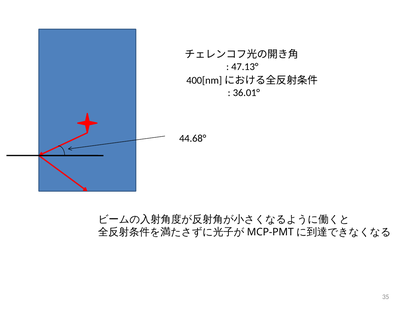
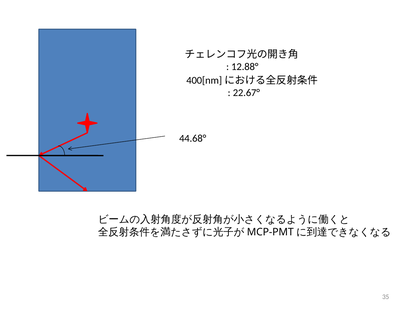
47.13°: 47.13° -> 12.88°
36.01°: 36.01° -> 22.67°
